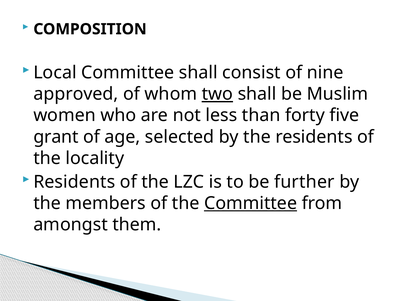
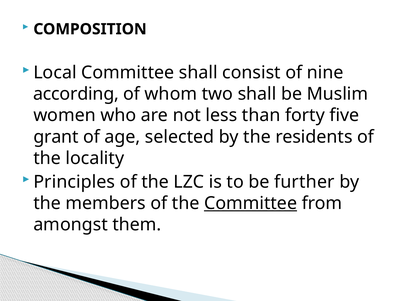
approved: approved -> according
two underline: present -> none
Residents at (74, 182): Residents -> Principles
